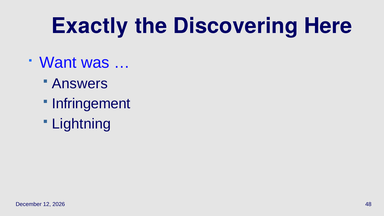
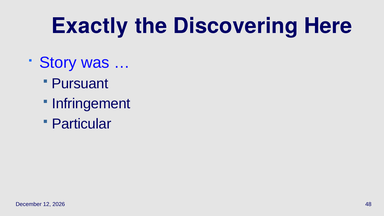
Want: Want -> Story
Answers: Answers -> Pursuant
Lightning: Lightning -> Particular
